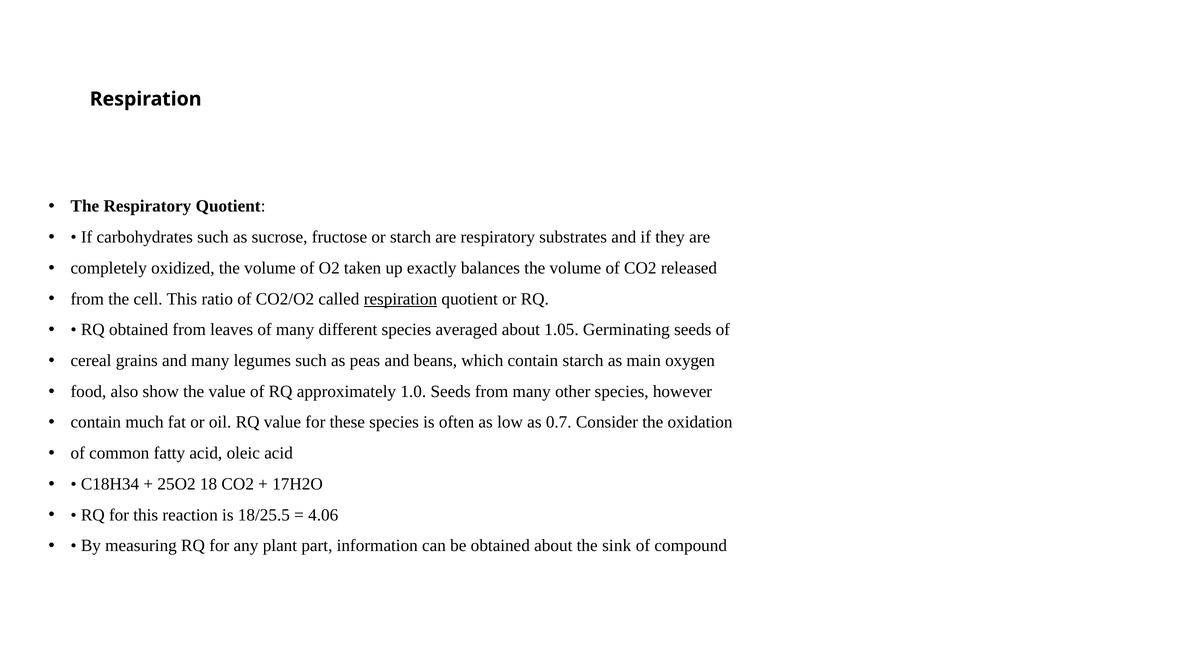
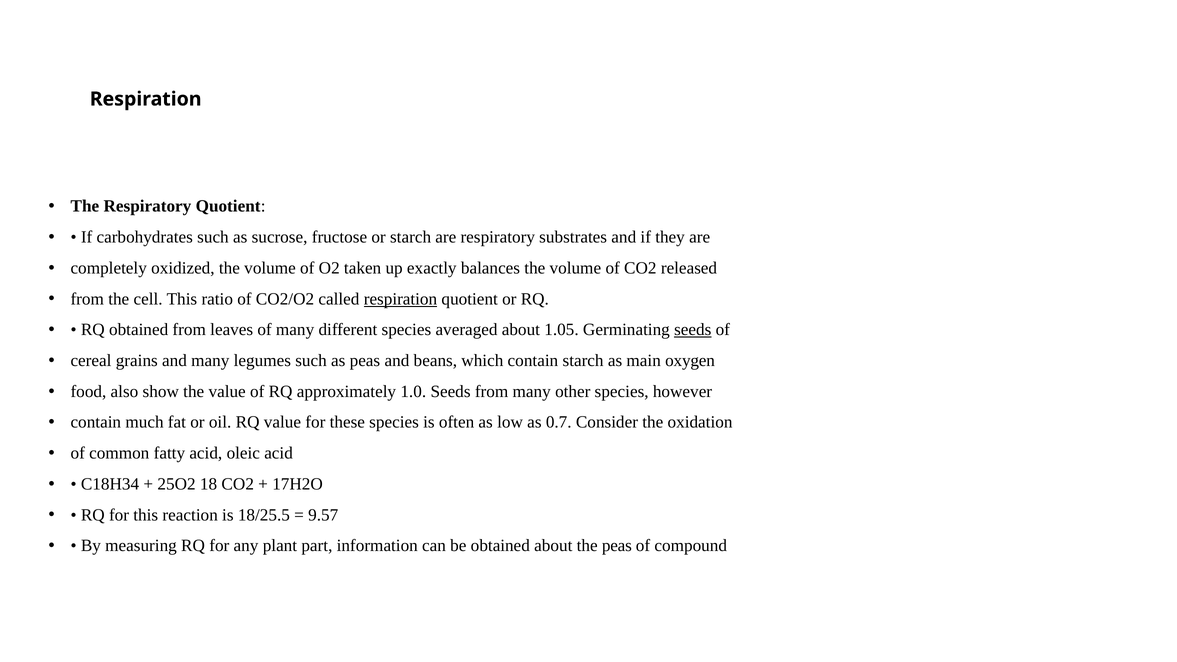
seeds at (693, 330) underline: none -> present
4.06: 4.06 -> 9.57
the sink: sink -> peas
